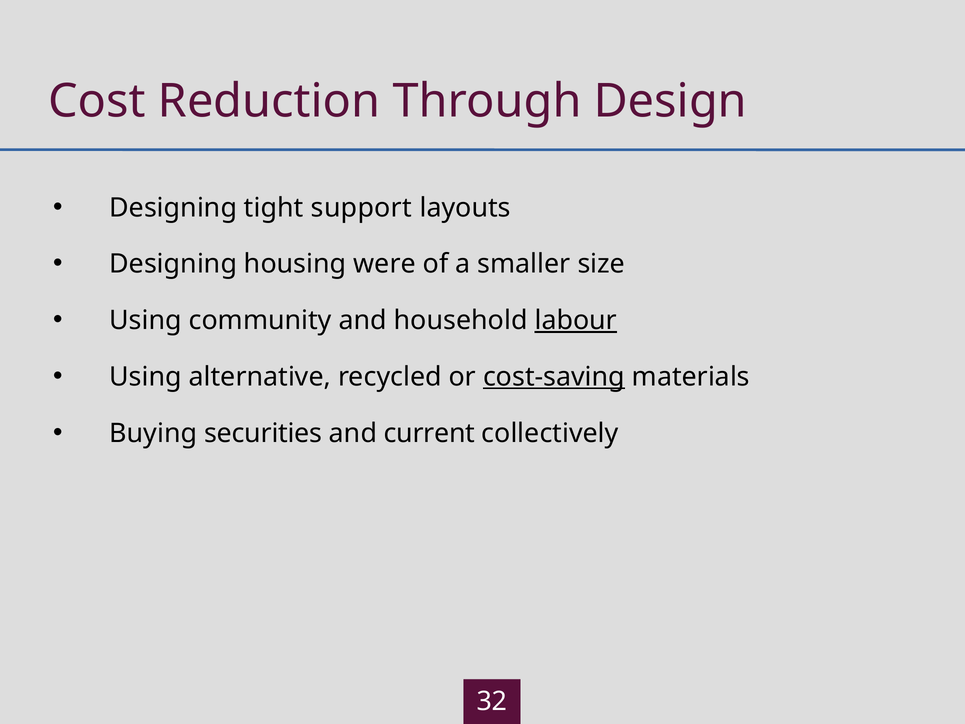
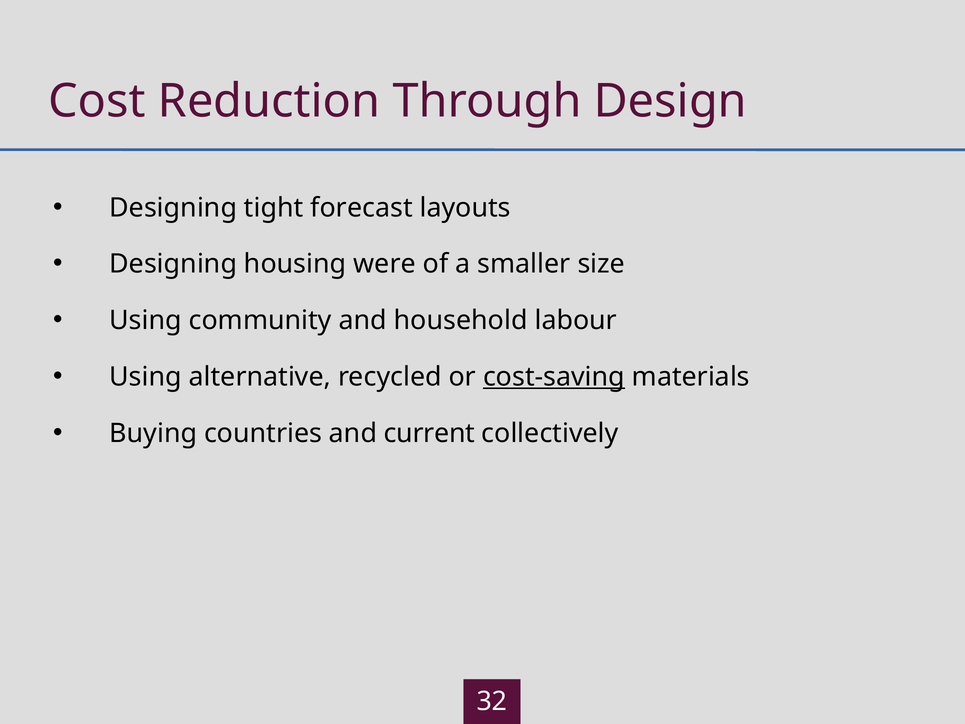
support: support -> forecast
labour underline: present -> none
securities: securities -> countries
